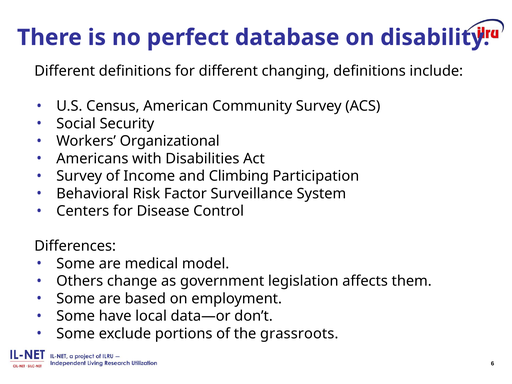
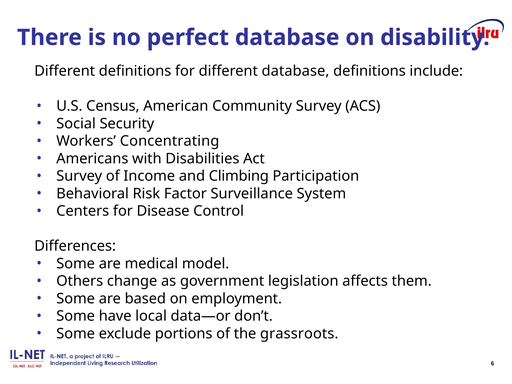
different changing: changing -> database
Organizational: Organizational -> Concentrating
